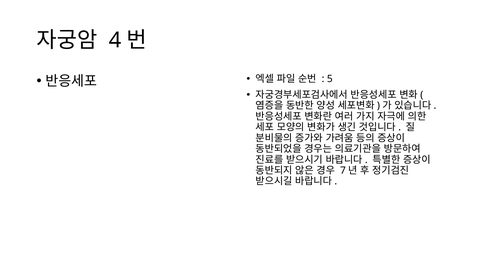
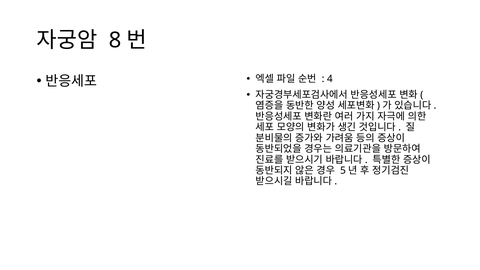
4: 4 -> 8
5: 5 -> 4
7: 7 -> 5
